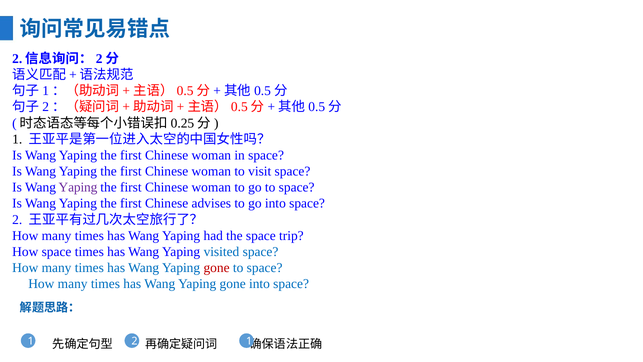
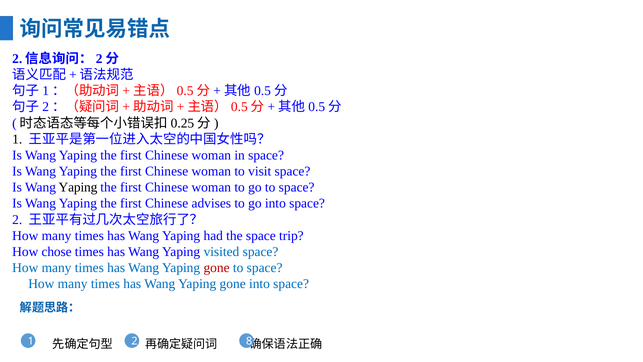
Yaping at (78, 187) colour: purple -> black
How space: space -> chose
1 1: 1 -> 8
